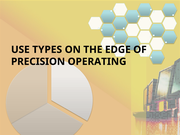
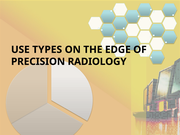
OPERATING: OPERATING -> RADIOLOGY
